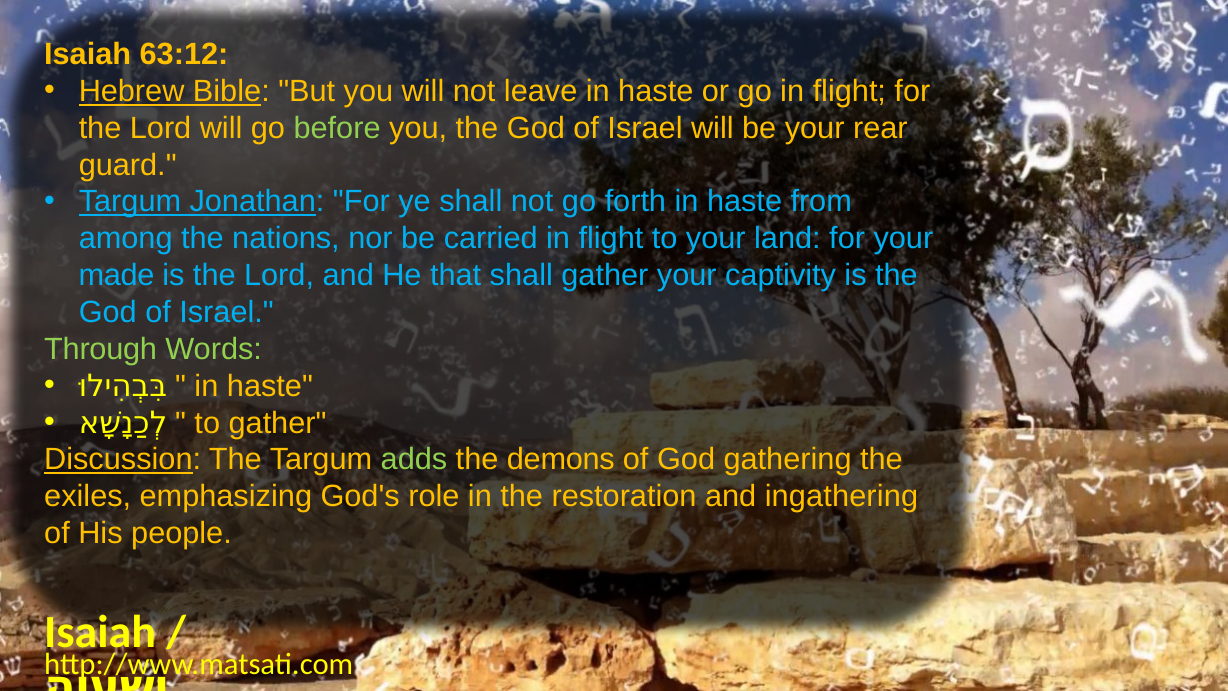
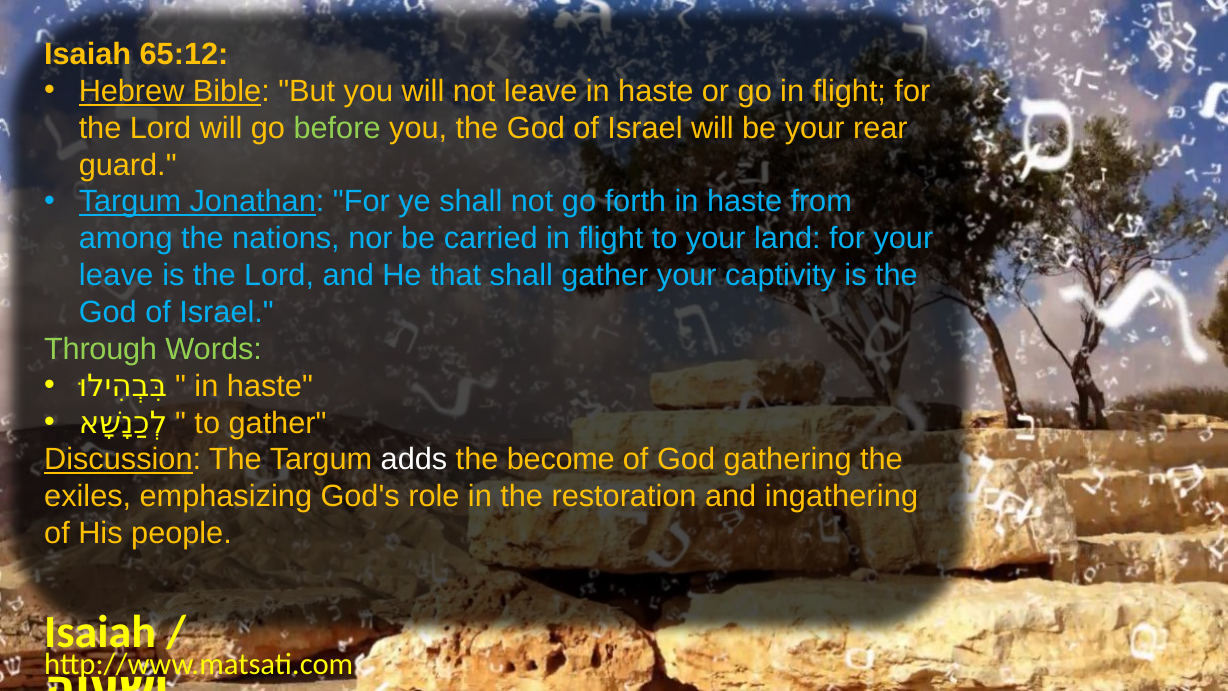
63:12: 63:12 -> 65:12
made at (116, 275): made -> leave
adds colour: light green -> white
demons: demons -> become
